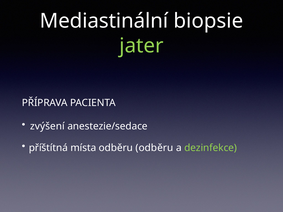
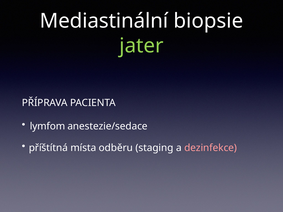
zvýšení: zvýšení -> lymfom
odběru odběru: odběru -> staging
dezinfekce colour: light green -> pink
